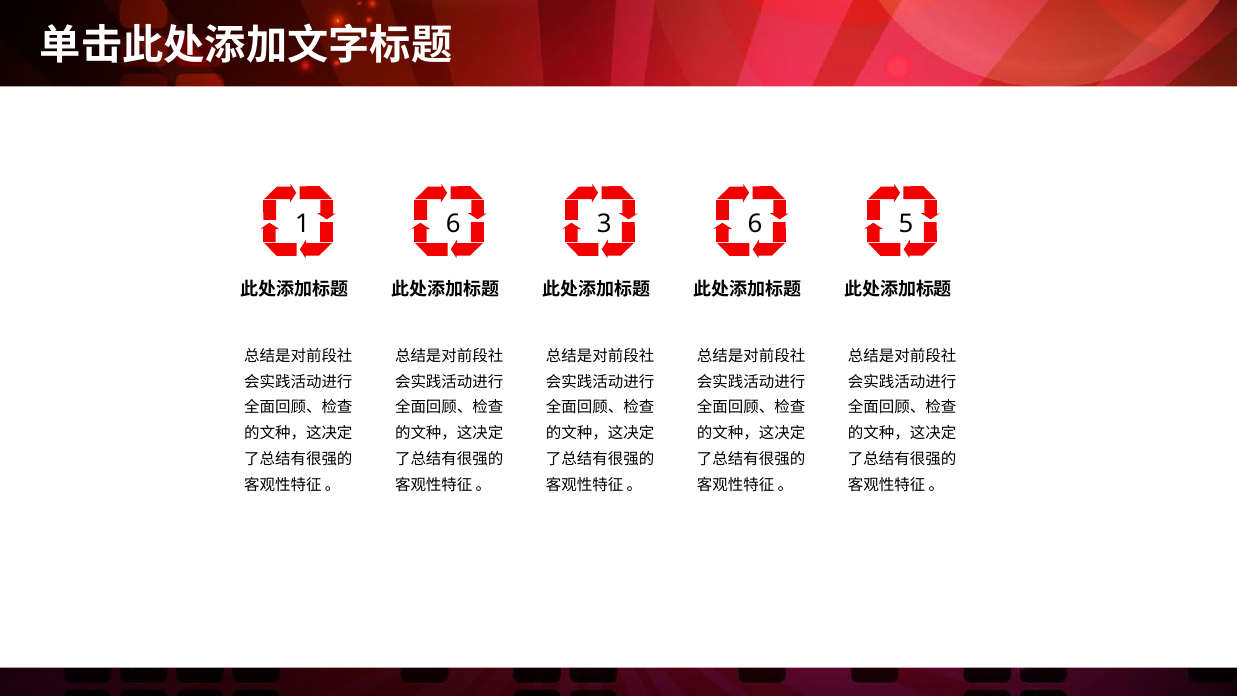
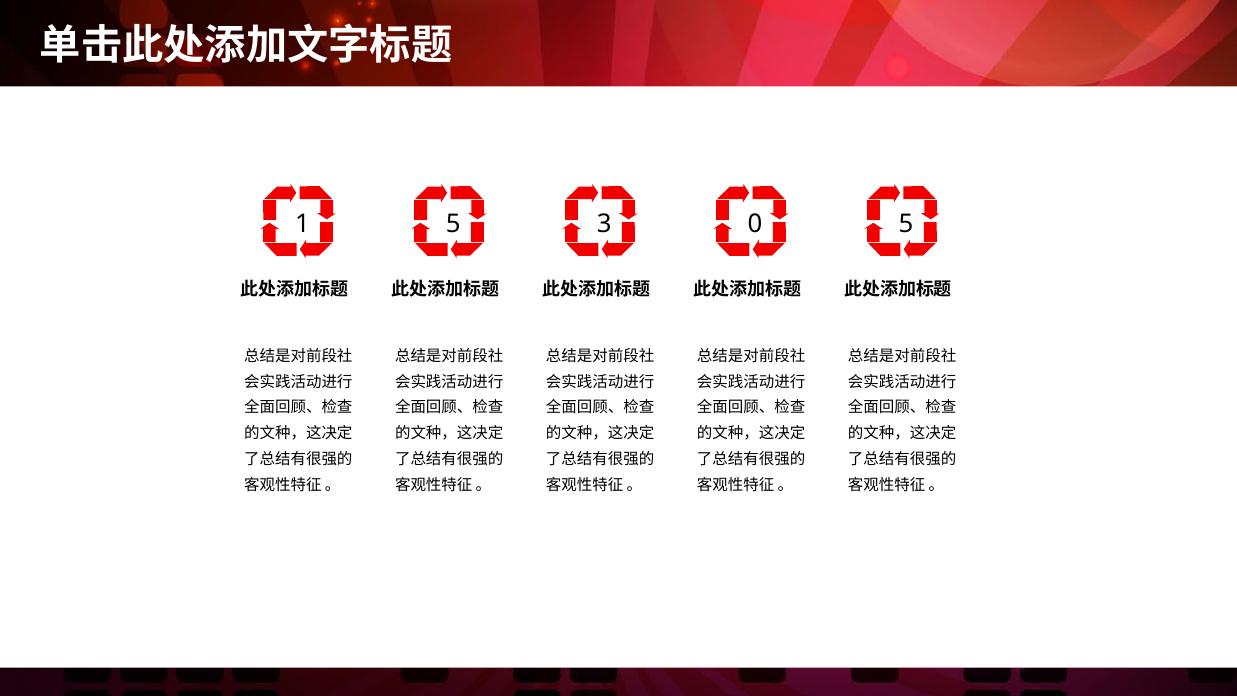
1 6: 6 -> 5
3 6: 6 -> 0
